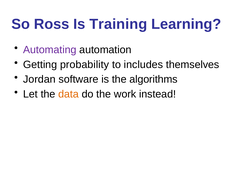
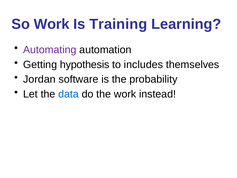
So Ross: Ross -> Work
probability: probability -> hypothesis
algorithms: algorithms -> probability
data colour: orange -> blue
